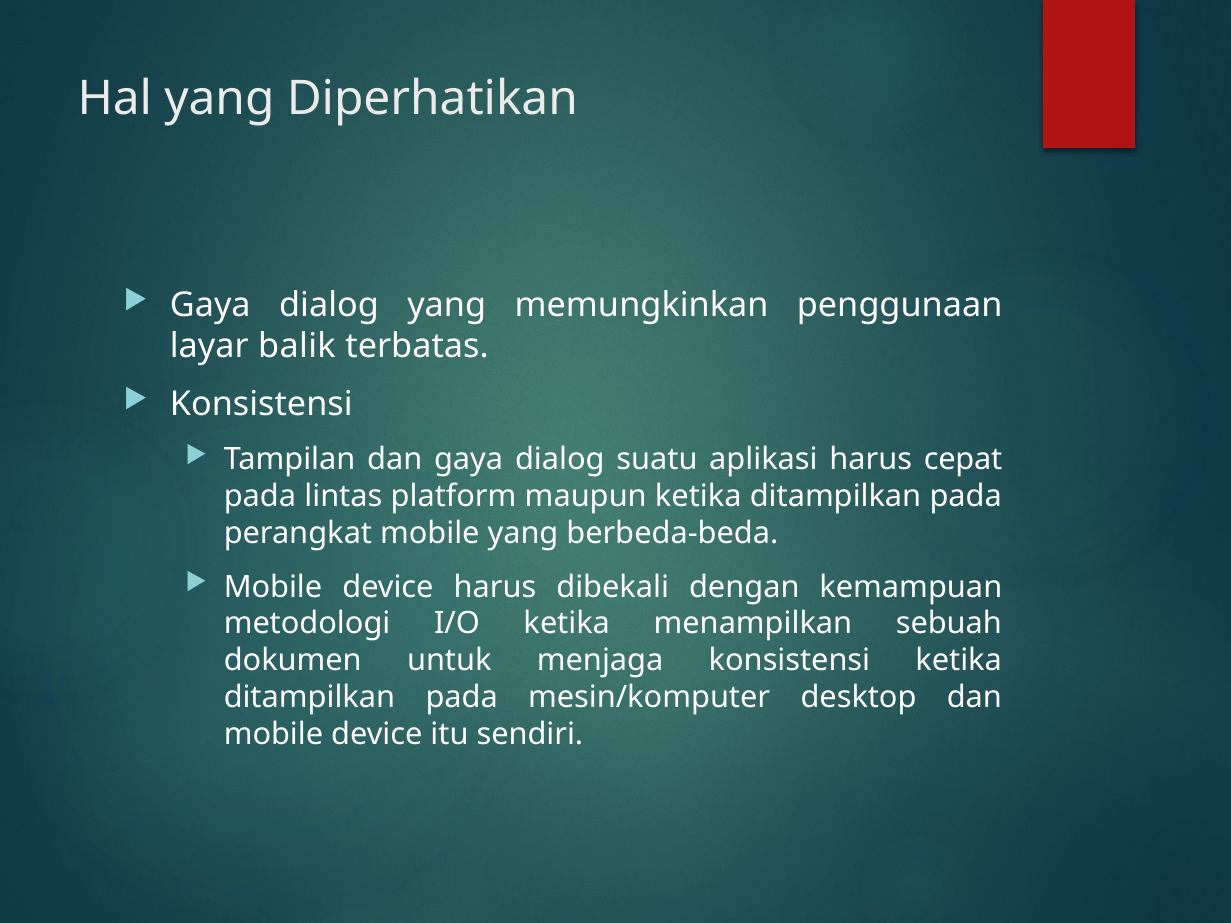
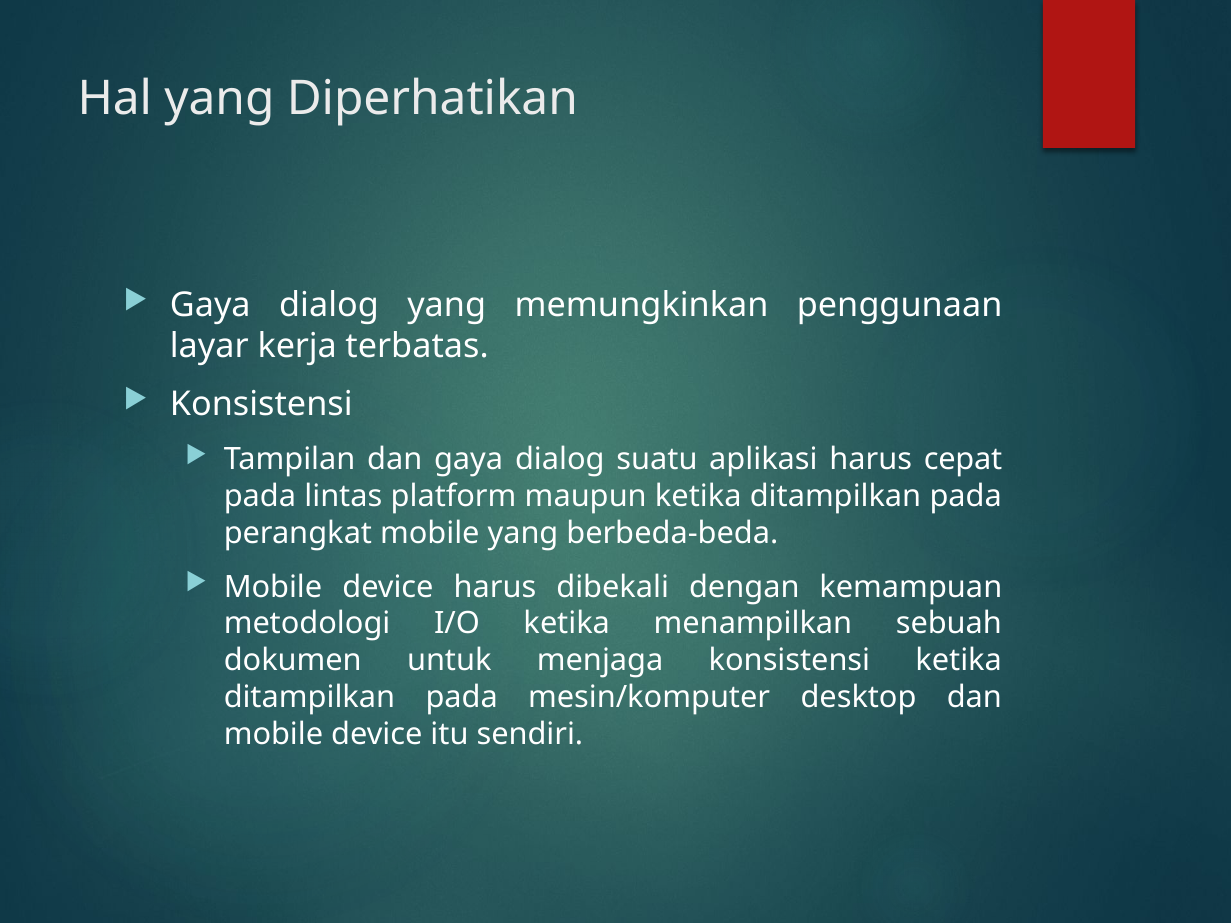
balik: balik -> kerja
